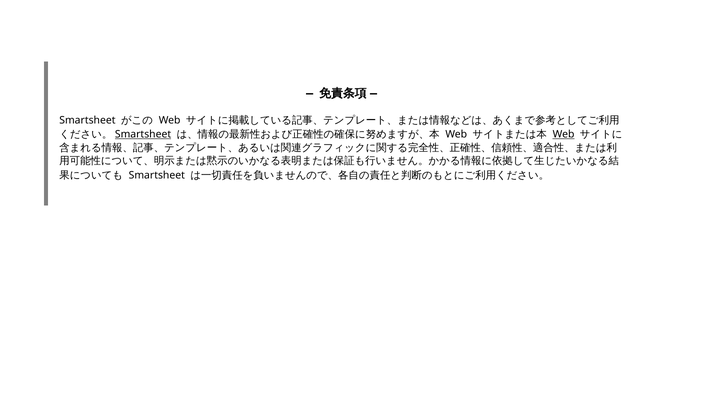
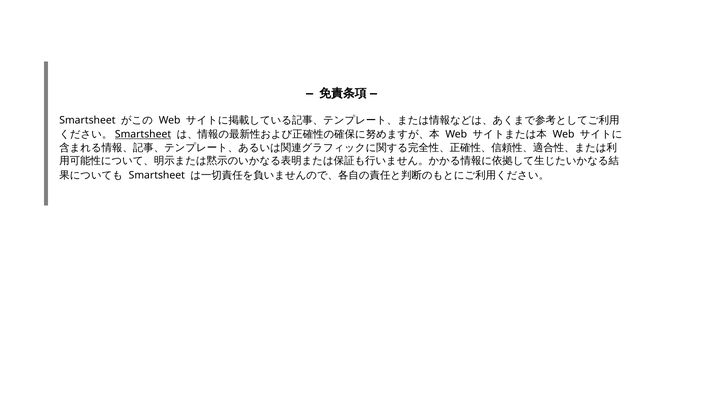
Web at (564, 134) underline: present -> none
